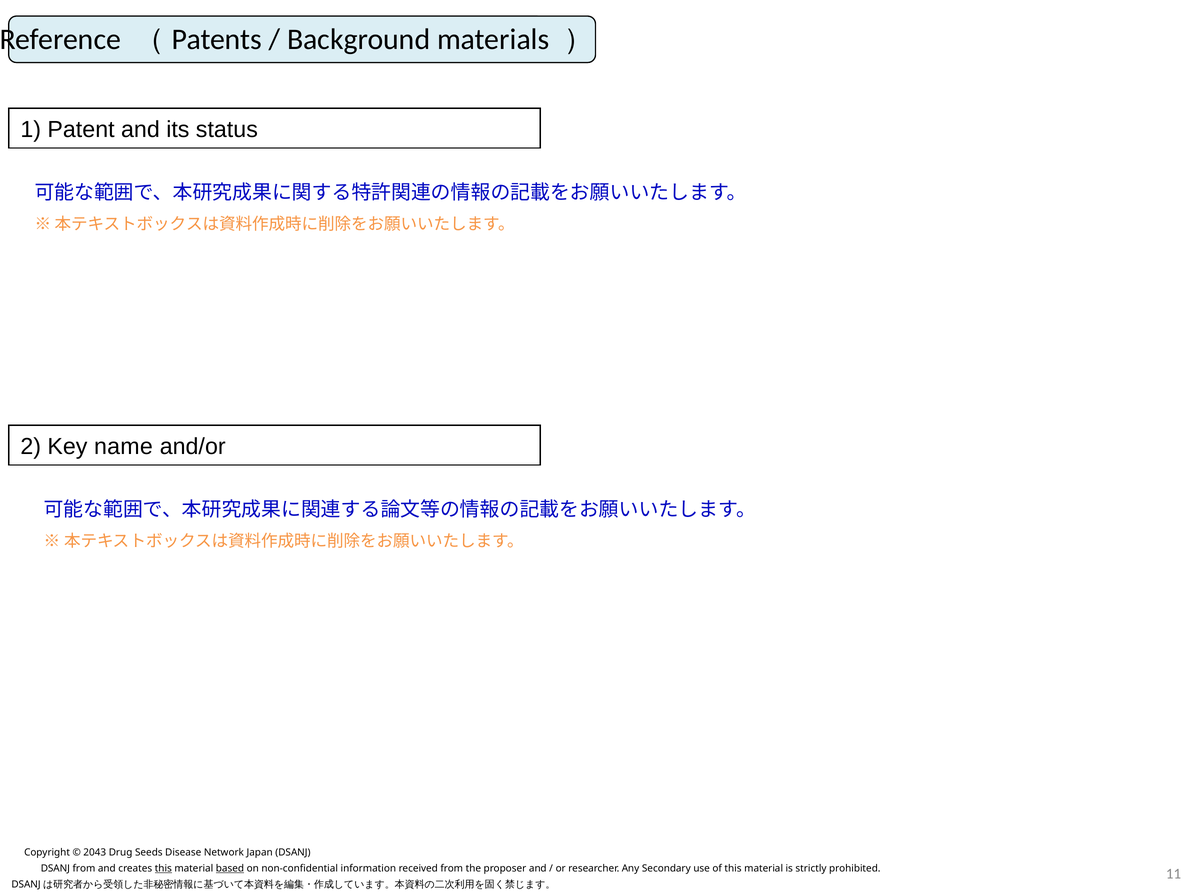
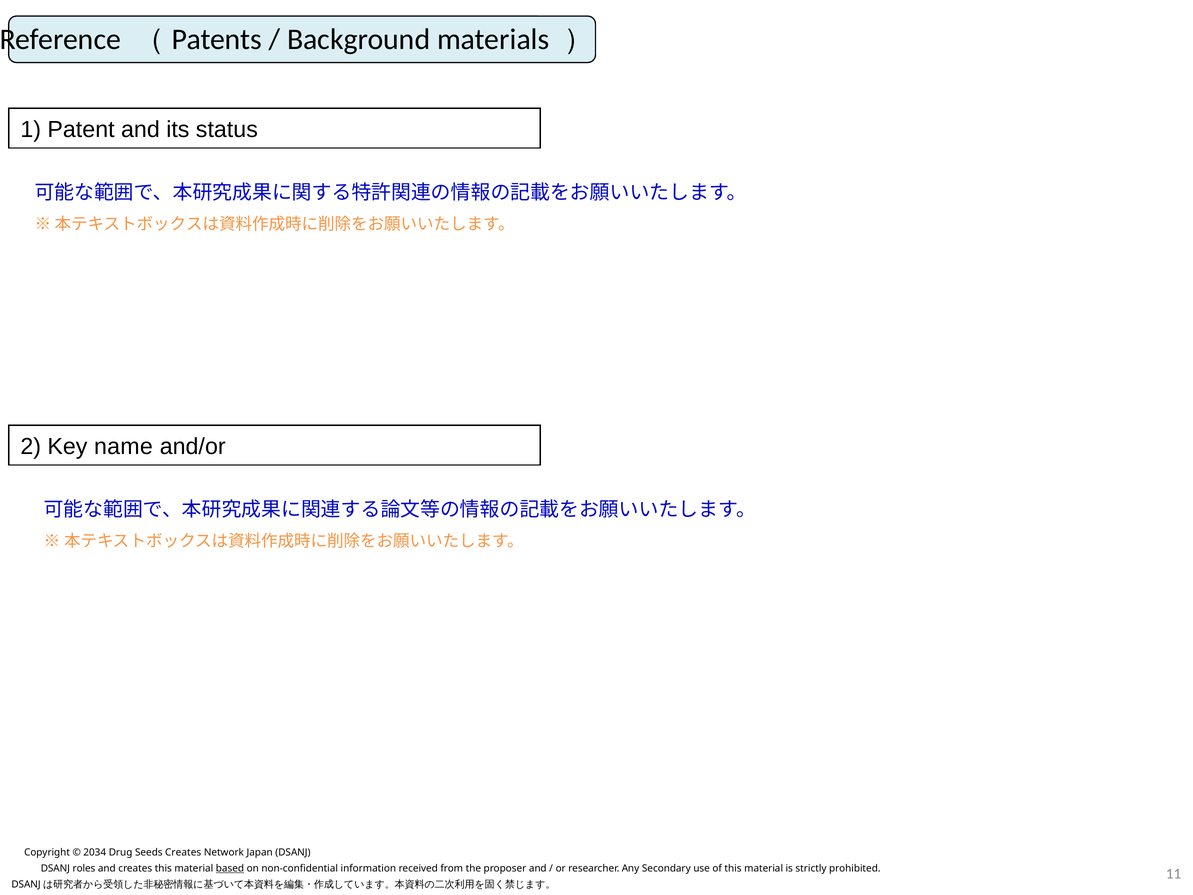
2043: 2043 -> 2034
Seeds Disease: Disease -> Creates
DSANJ from: from -> roles
this at (163, 868) underline: present -> none
